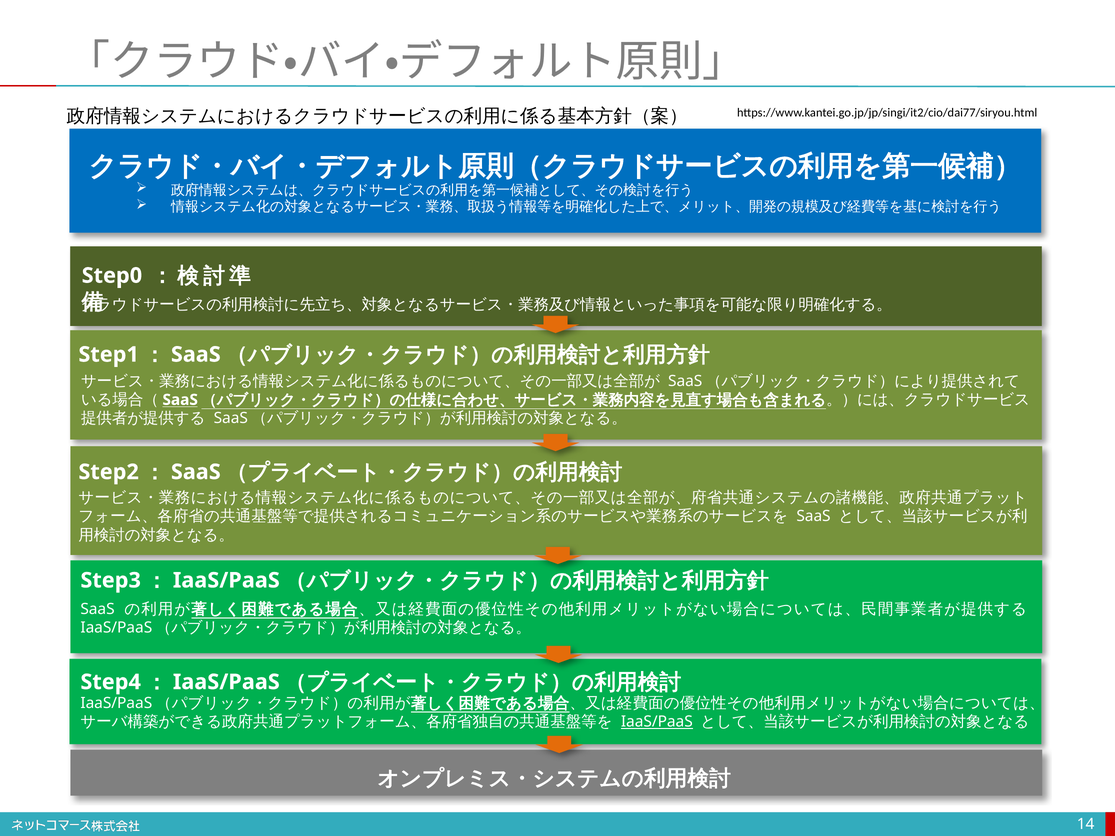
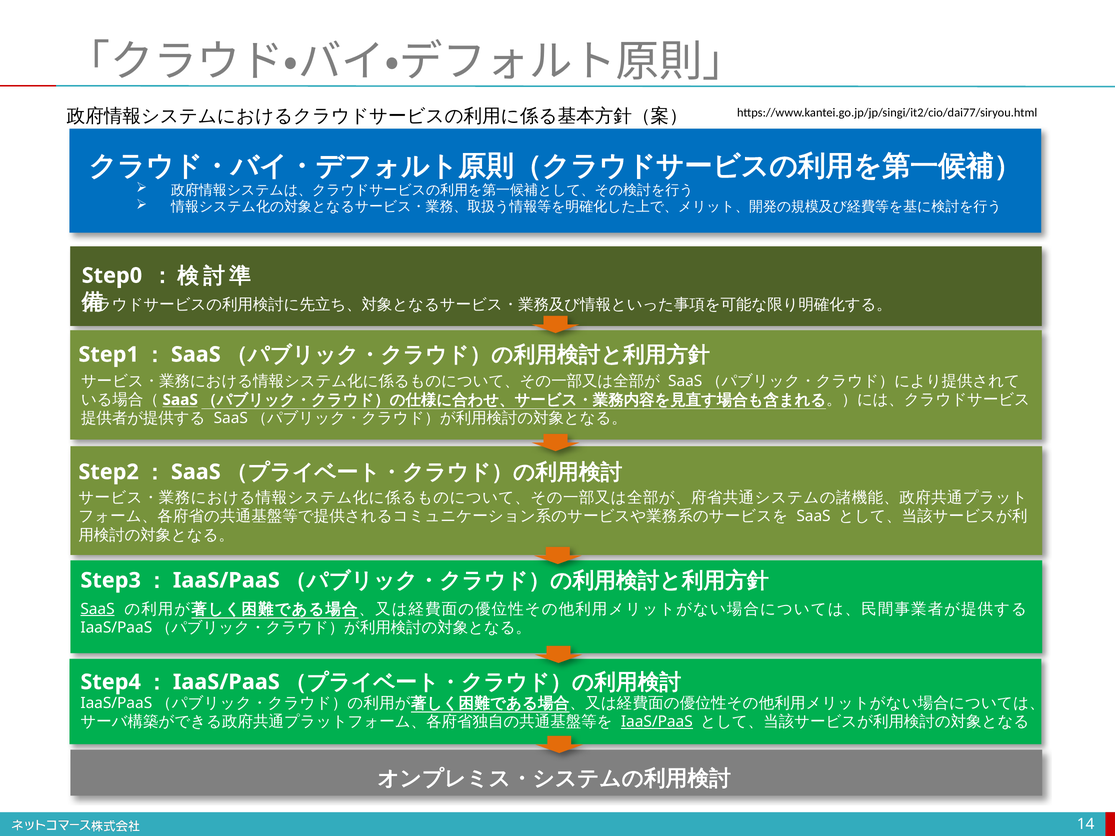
SaaS at (98, 609) underline: none -> present
